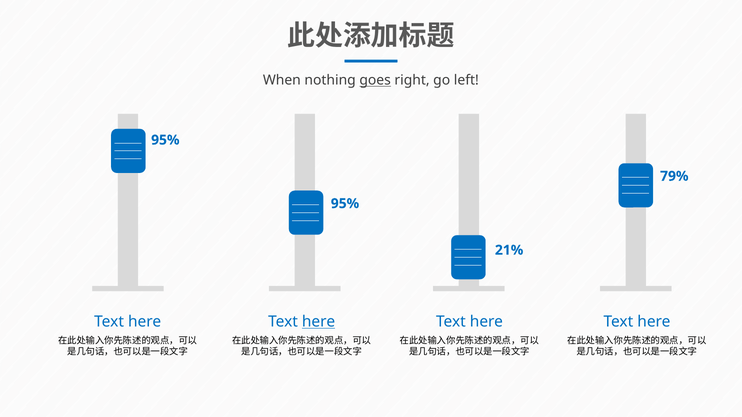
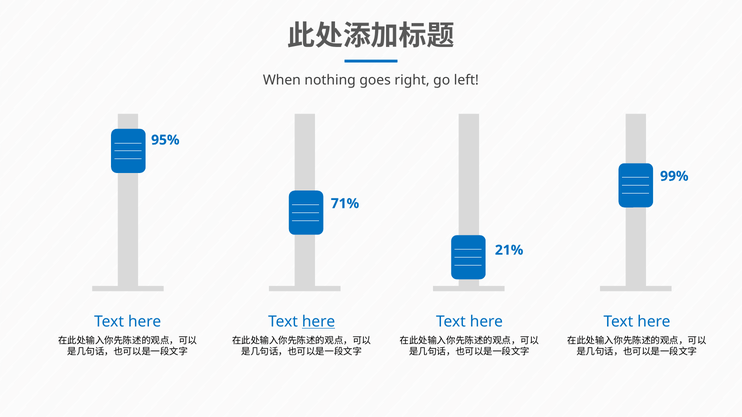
goes underline: present -> none
79%: 79% -> 99%
95% at (345, 204): 95% -> 71%
